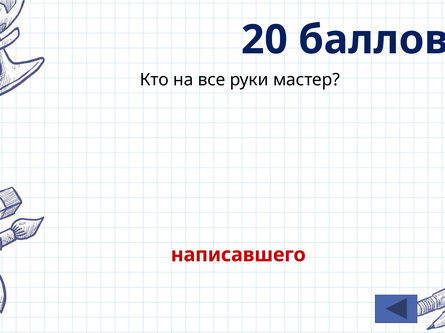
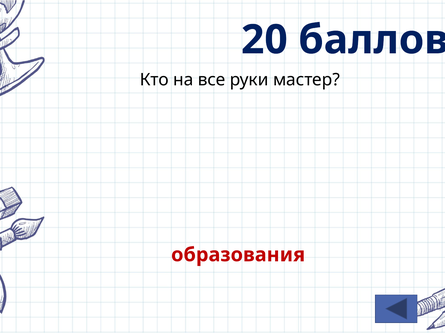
написавшего: написавшего -> образования
